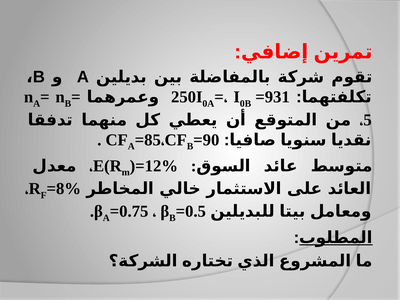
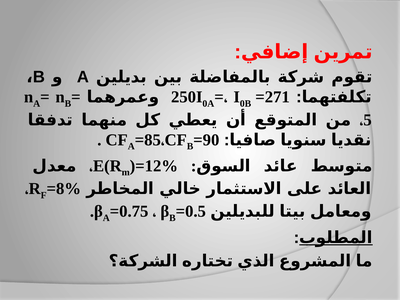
=931: =931 -> =271
